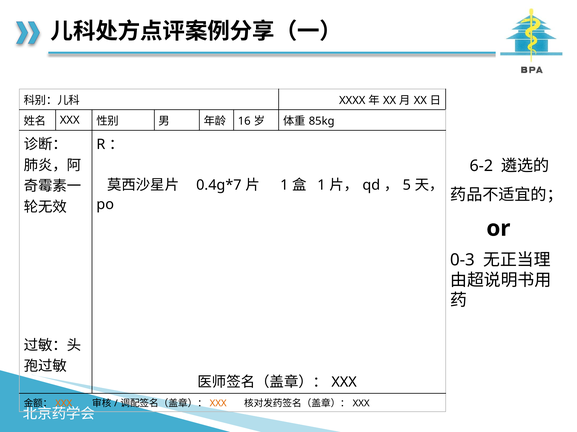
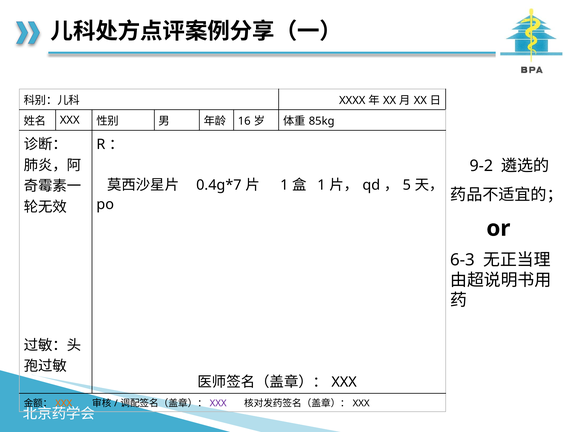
6-2: 6-2 -> 9-2
0-3: 0-3 -> 6-3
XXX at (218, 404) colour: orange -> purple
